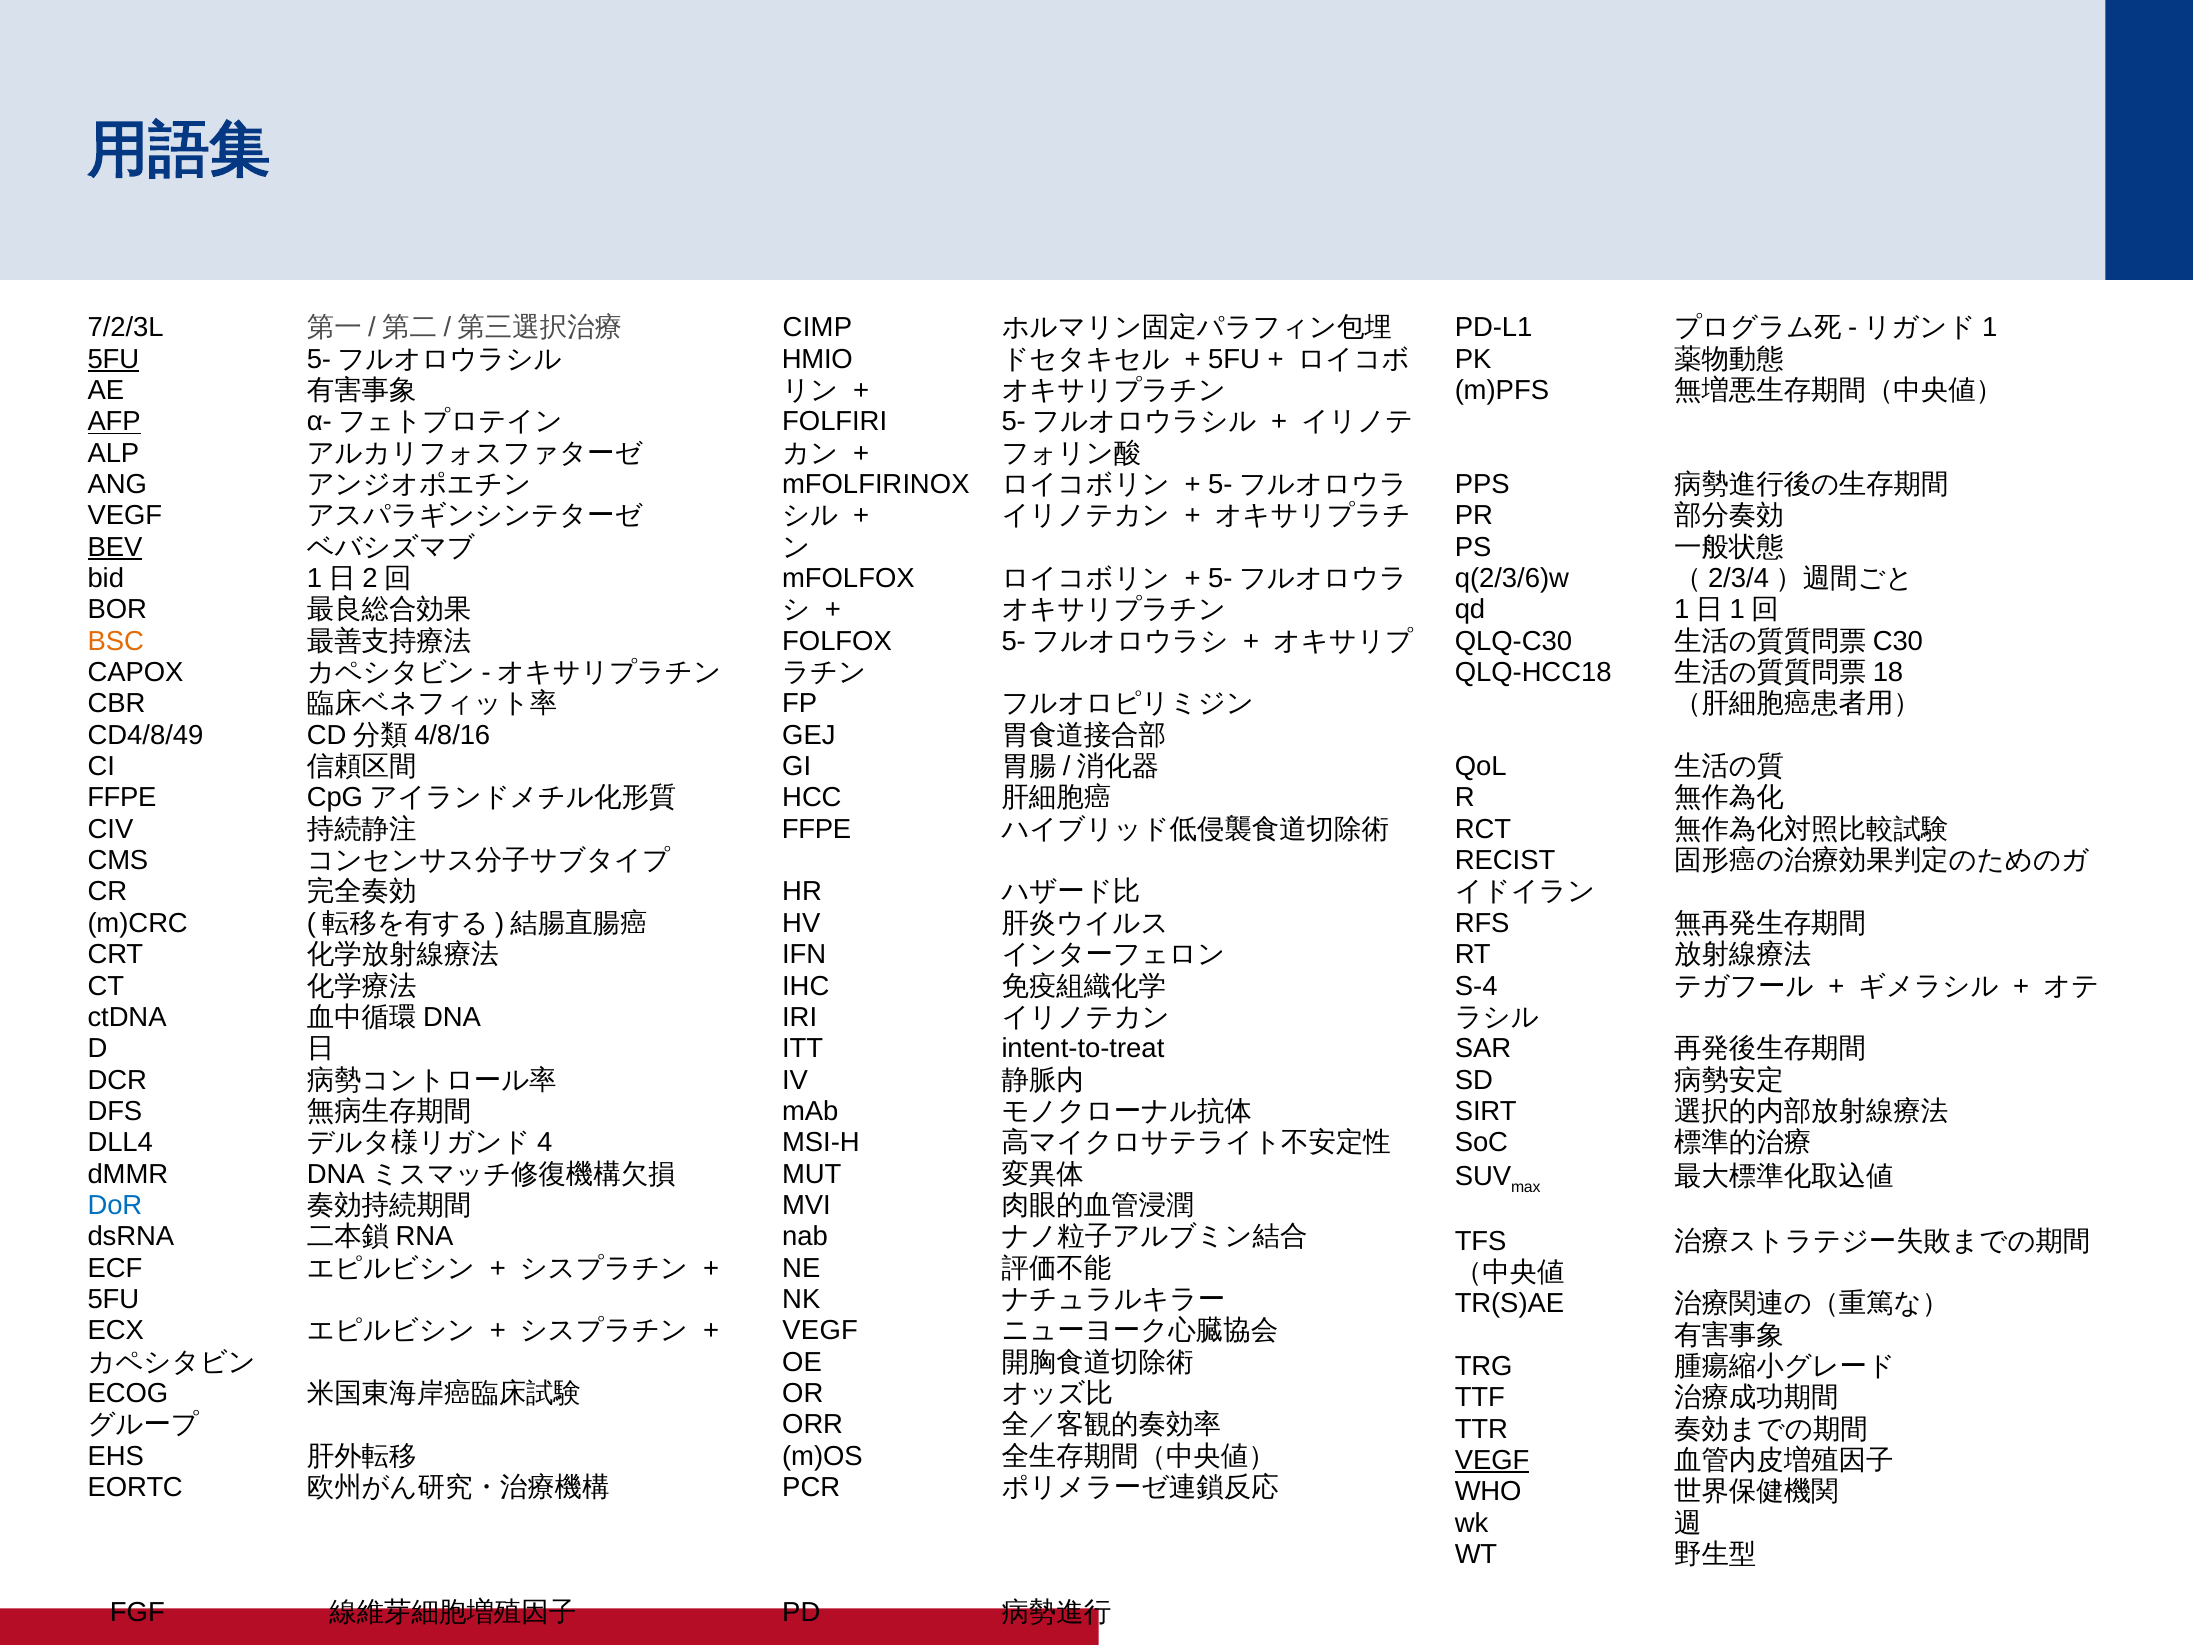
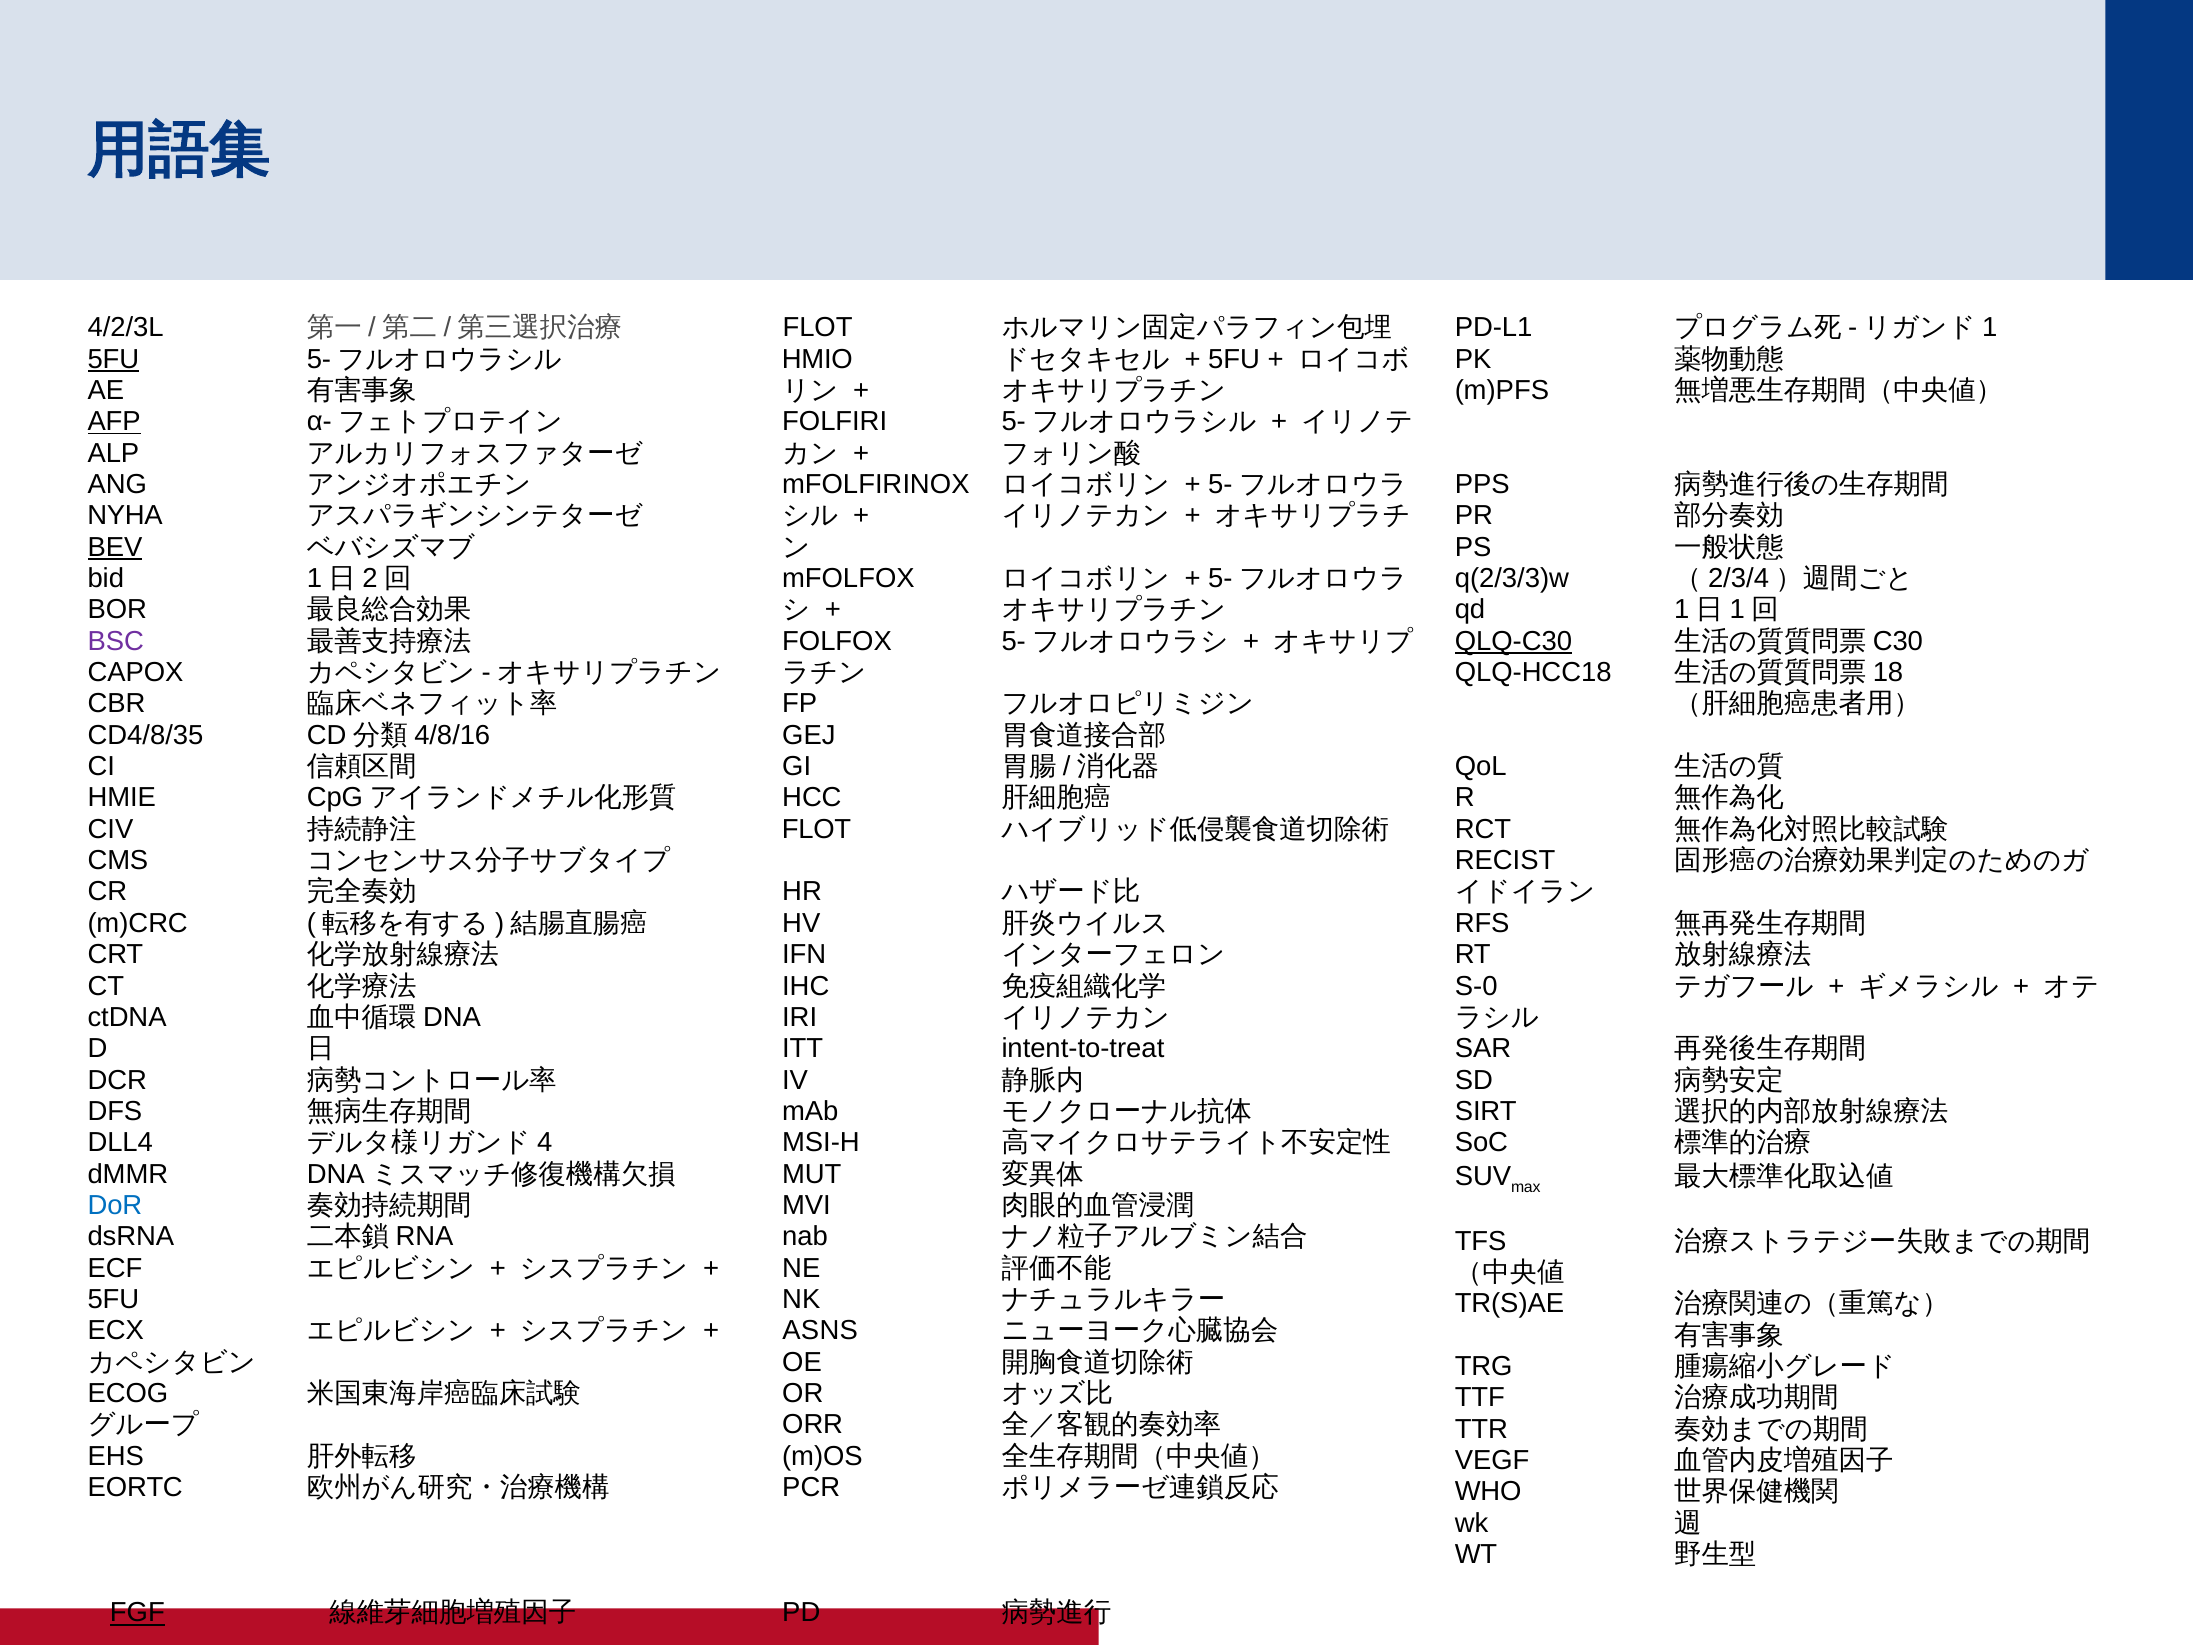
7/2/3L: 7/2/3L -> 4/2/3L
CIMP at (817, 328): CIMP -> FLOT
VEGF at (125, 516): VEGF -> NYHA
q(2/3/6)w: q(2/3/6)w -> q(2/3/3)w
BSC colour: orange -> purple
QLQ-C30 underline: none -> present
CD4/8/49: CD4/8/49 -> CD4/8/35
FFPE at (122, 798): FFPE -> HMIE
FFPE at (817, 829): FFPE -> FLOT
S-4: S-4 -> S-0
VEGF at (820, 1331): VEGF -> ASNS
VEGF at (1492, 1460) underline: present -> none
FGF underline: none -> present
